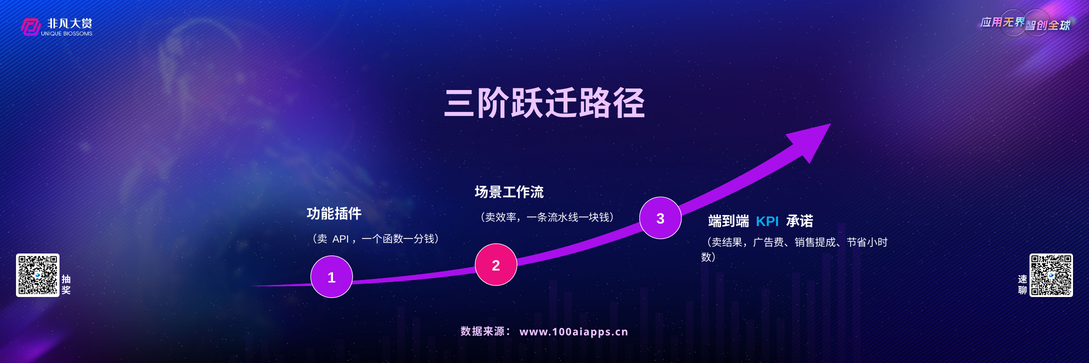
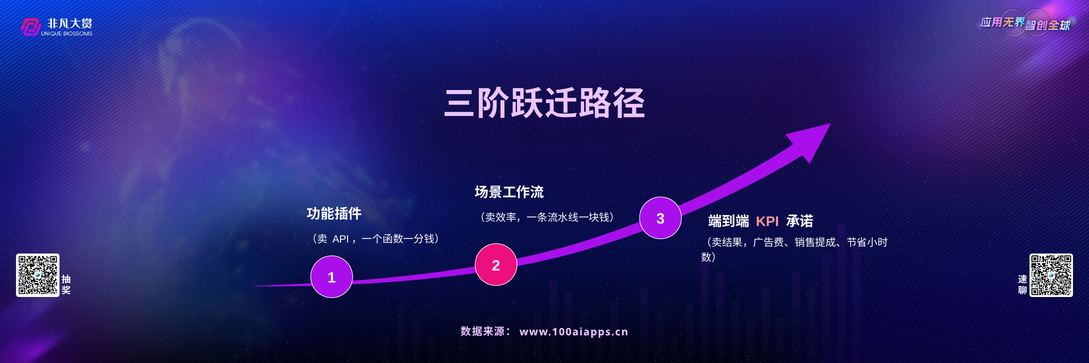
KPI colour: light blue -> pink
